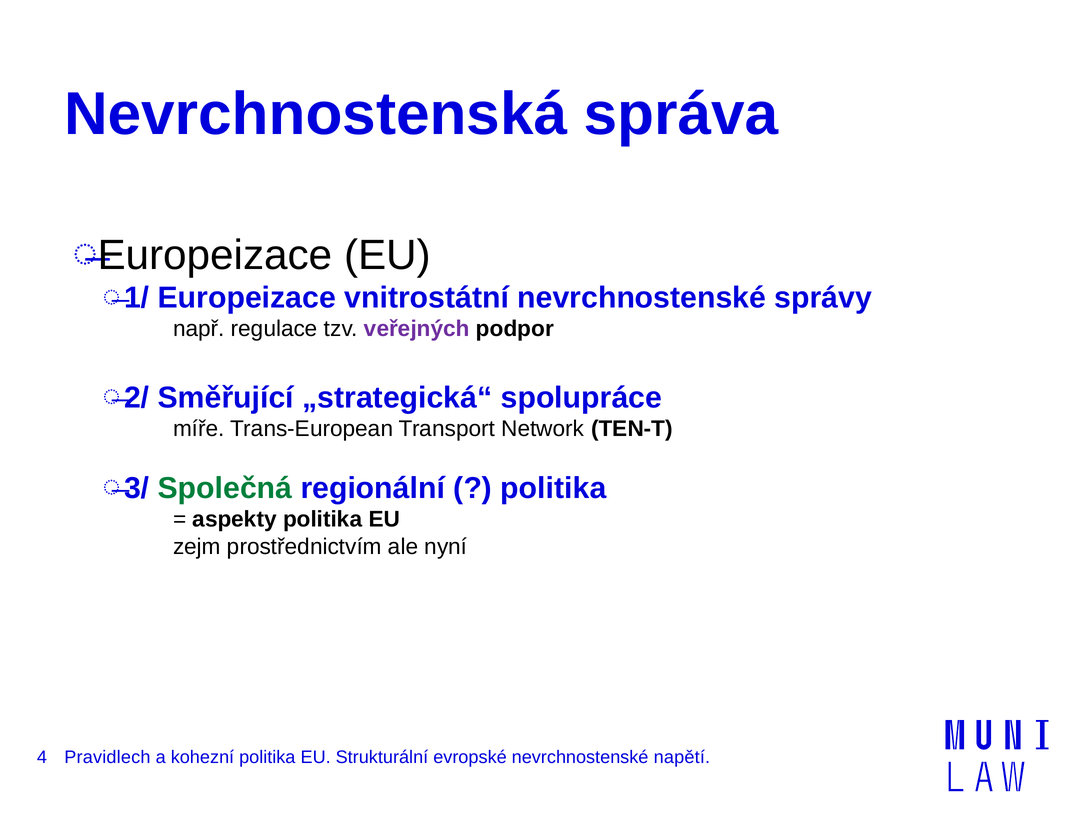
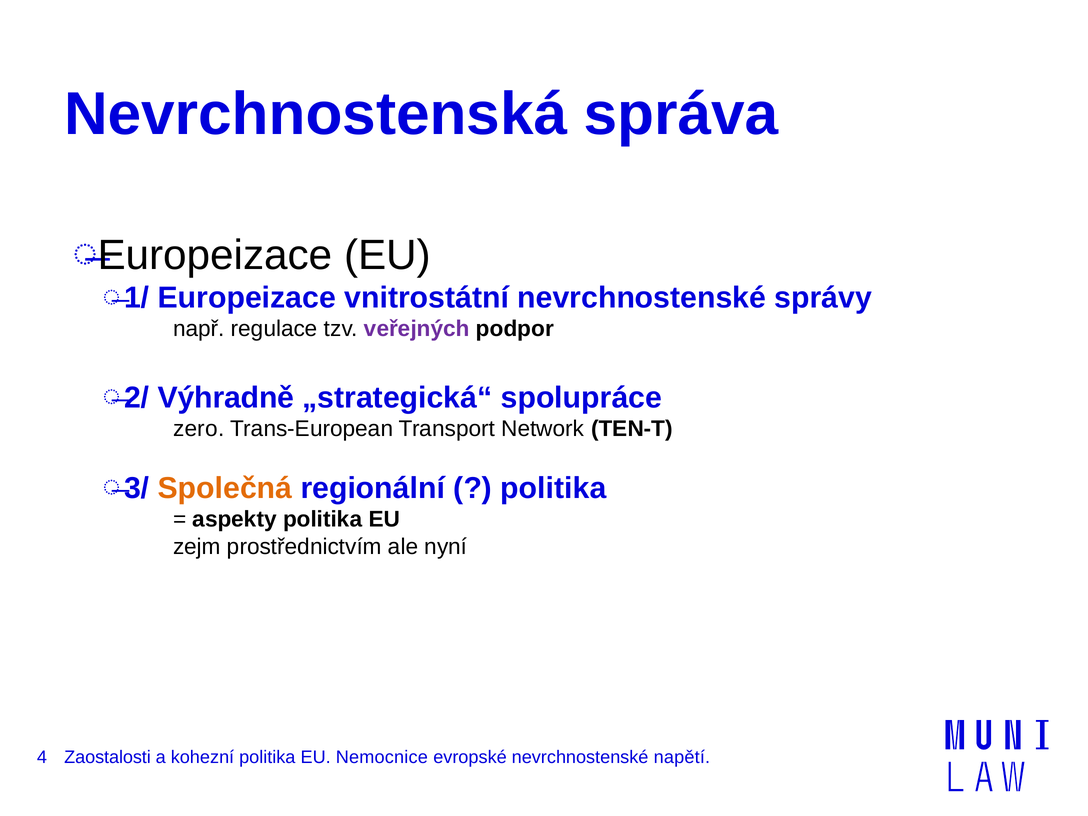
Směřující: Směřující -> Výhradně
míře: míře -> zero
Společná colour: green -> orange
Pravidlech: Pravidlech -> Zaostalosti
Strukturální: Strukturální -> Nemocnice
